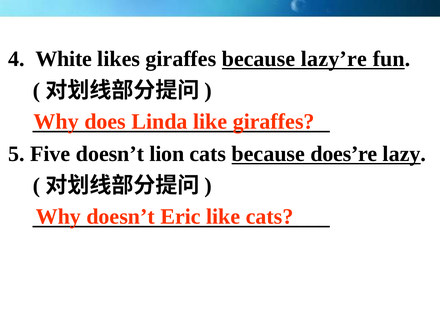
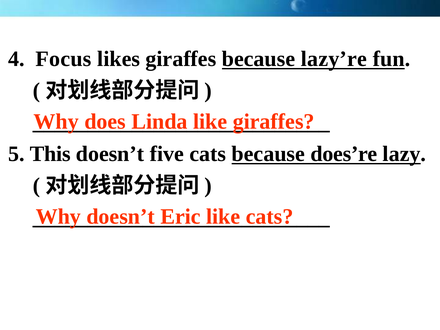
White: White -> Focus
Five: Five -> This
lion: lion -> five
